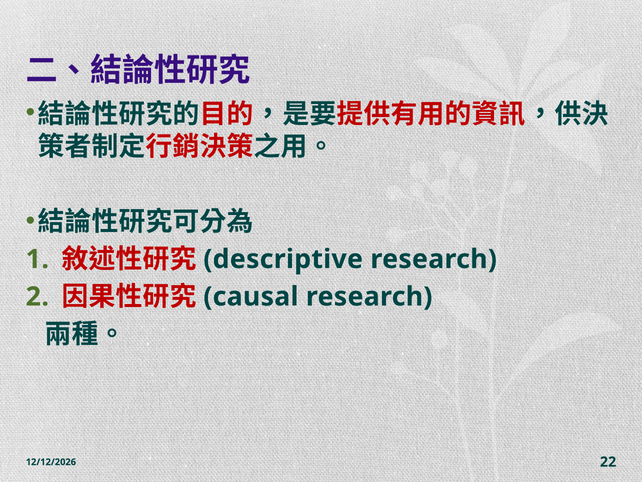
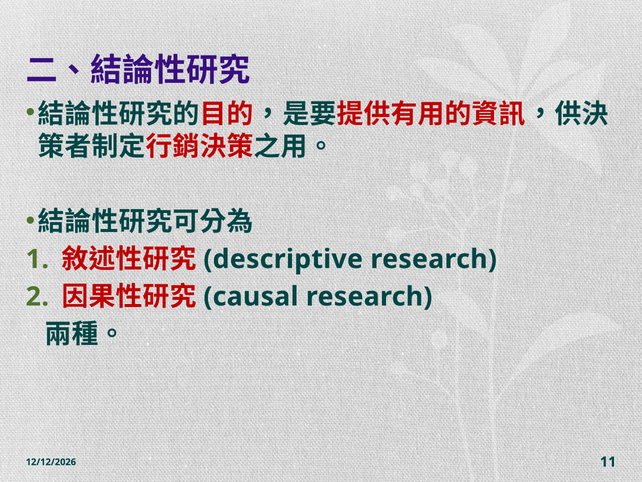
22: 22 -> 11
